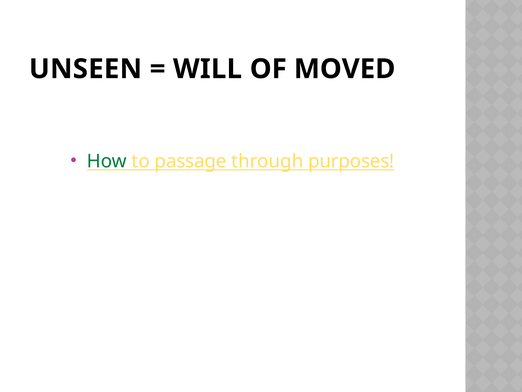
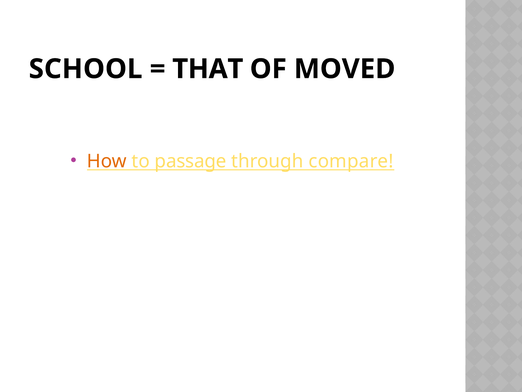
UNSEEN: UNSEEN -> SCHOOL
WILL: WILL -> THAT
How colour: green -> orange
purposes: purposes -> compare
